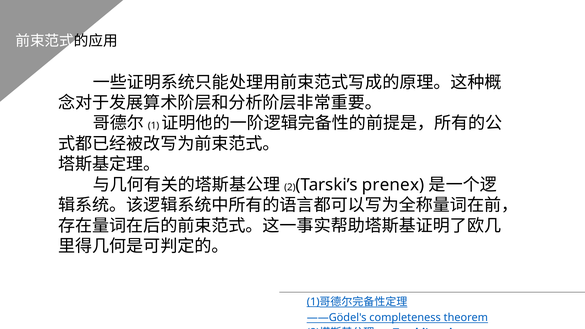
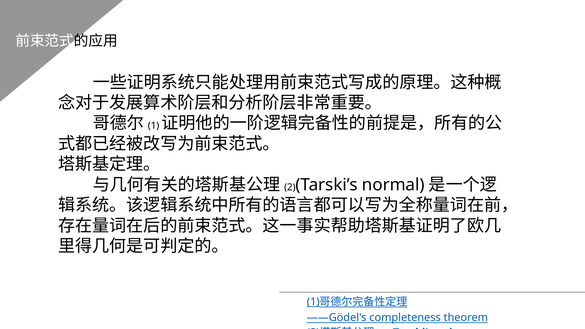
prenex: prenex -> normal
